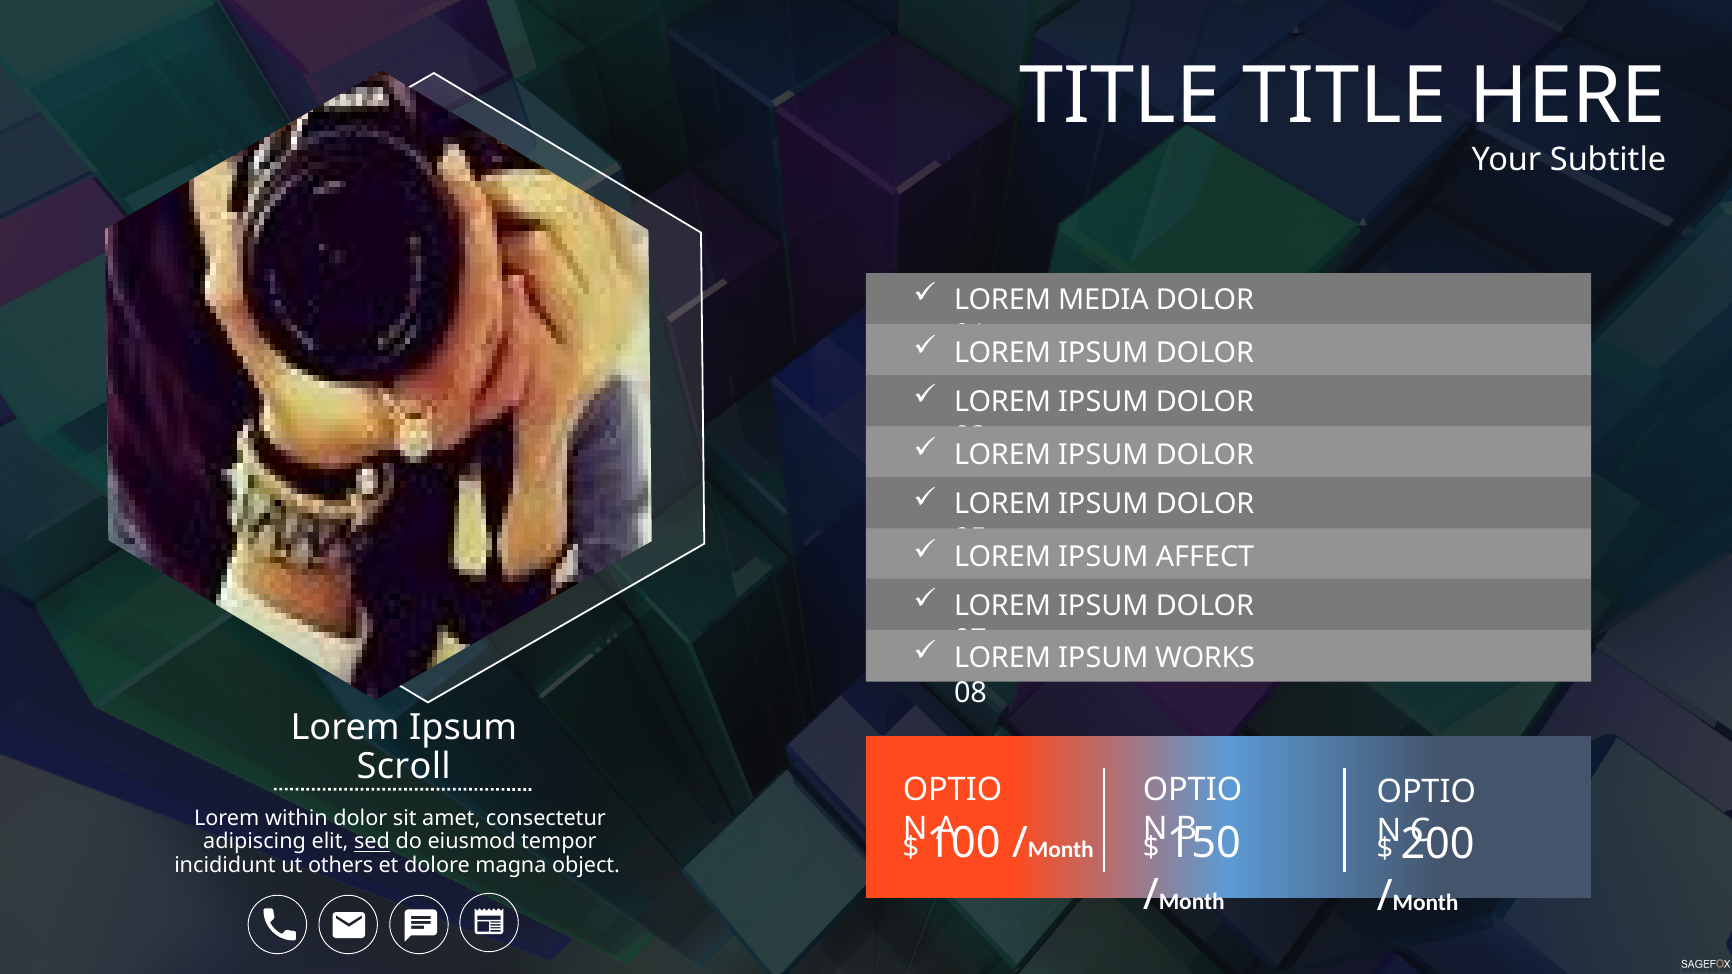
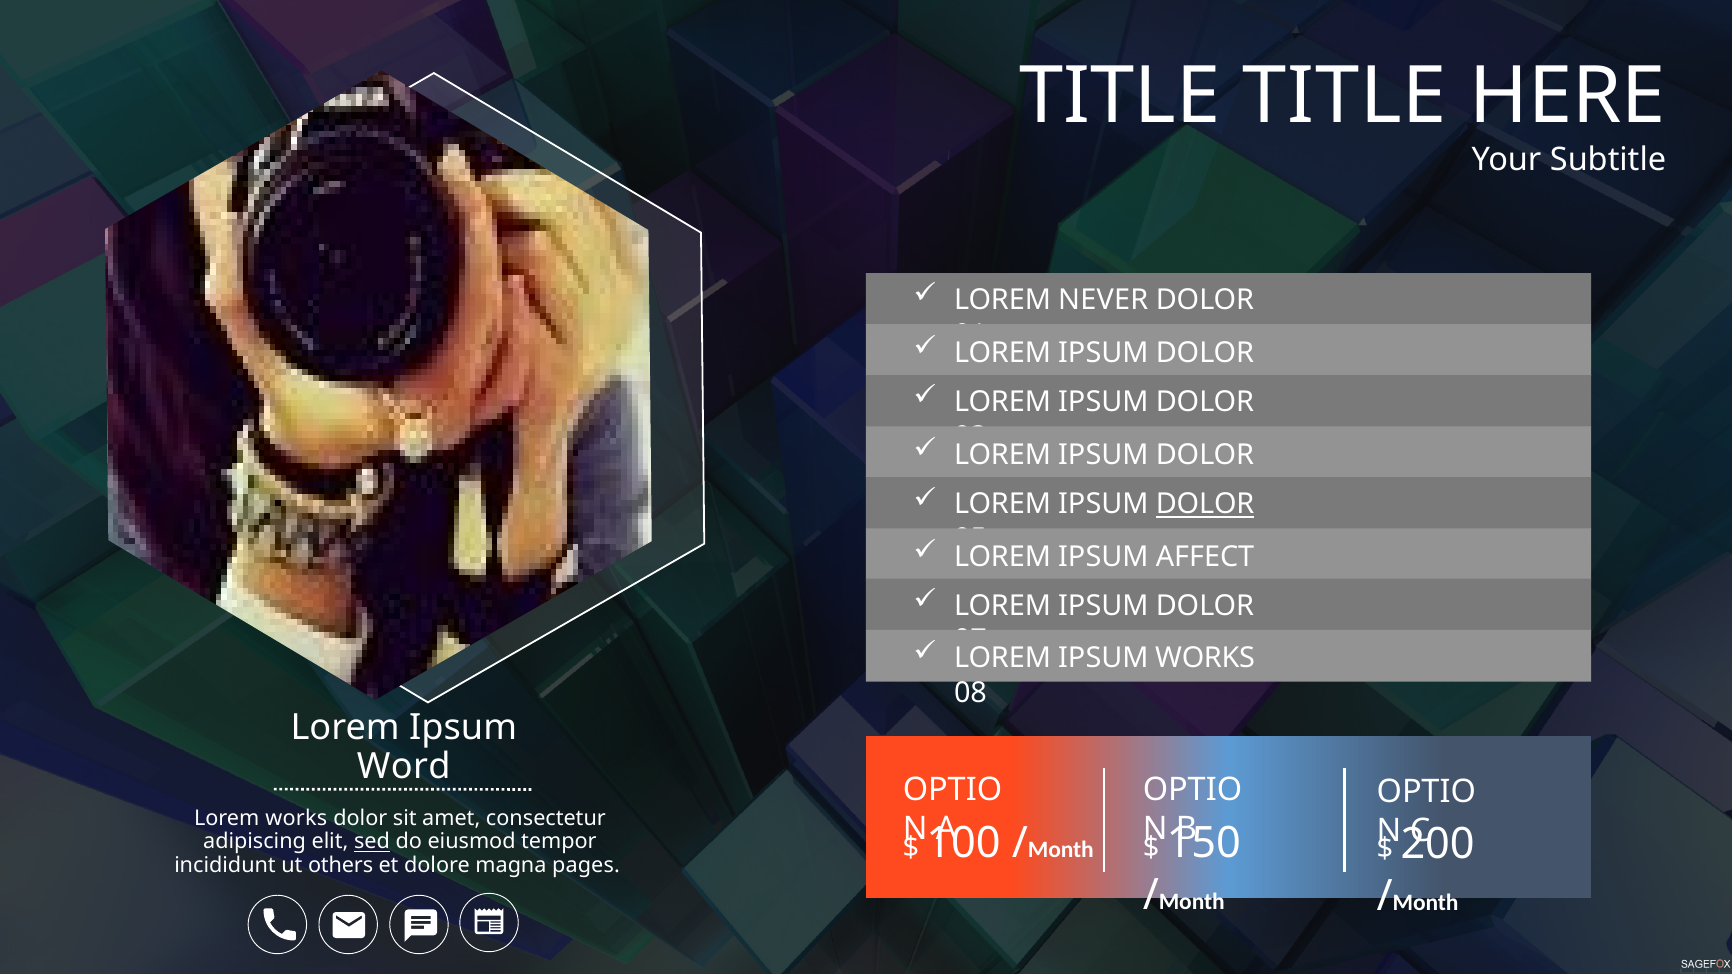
MEDIA: MEDIA -> NEVER
DOLOR at (1205, 504) underline: none -> present
Scroll: Scroll -> Word
Lorem within: within -> works
object: object -> pages
